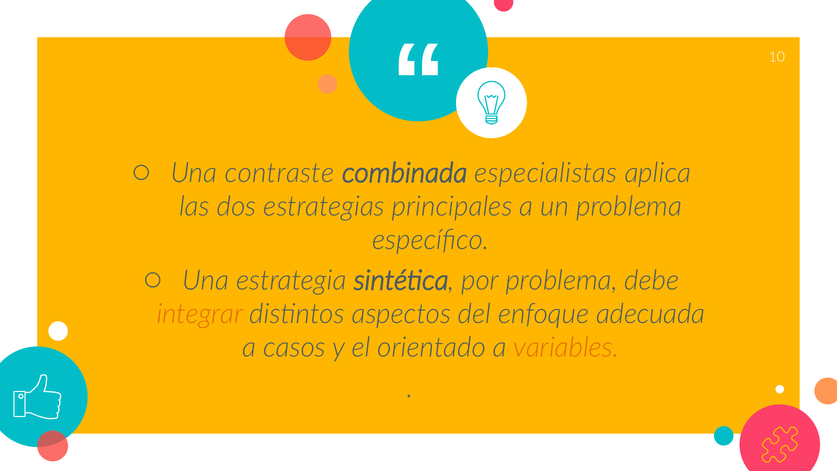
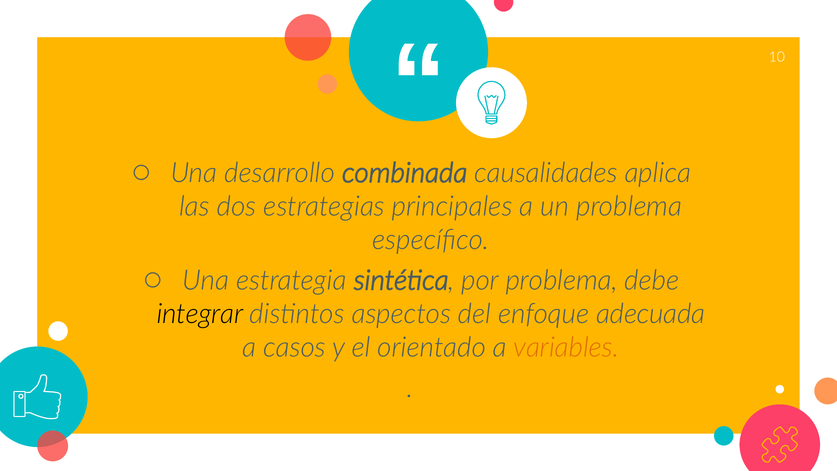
contraste: contraste -> desarrollo
especialistas: especialistas -> causalidades
integrar colour: orange -> black
